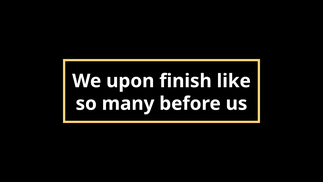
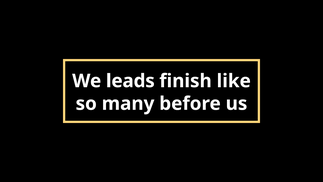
upon: upon -> leads
